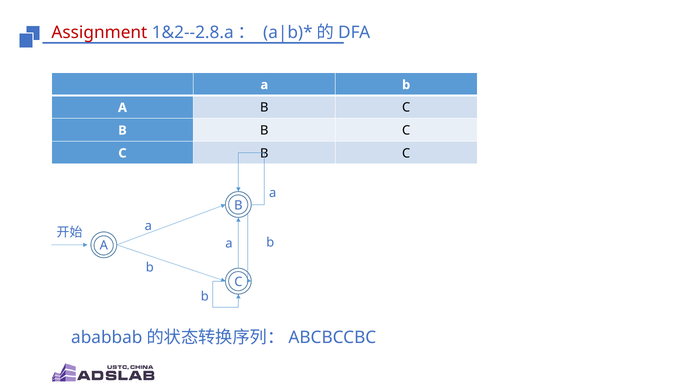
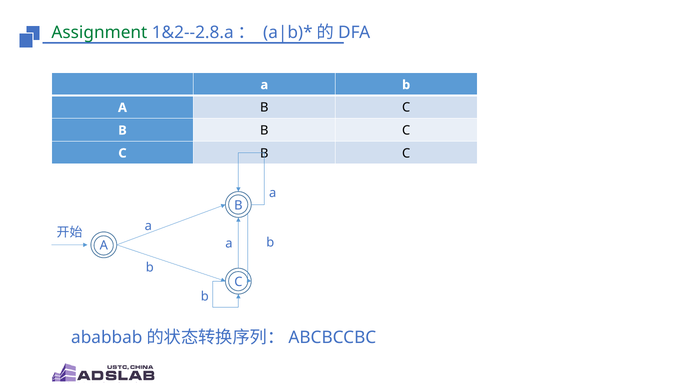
Assignment colour: red -> green
